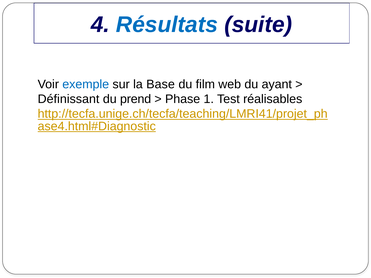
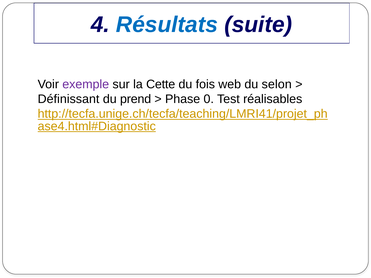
exemple colour: blue -> purple
Base: Base -> Cette
film: film -> fois
ayant: ayant -> selon
1: 1 -> 0
